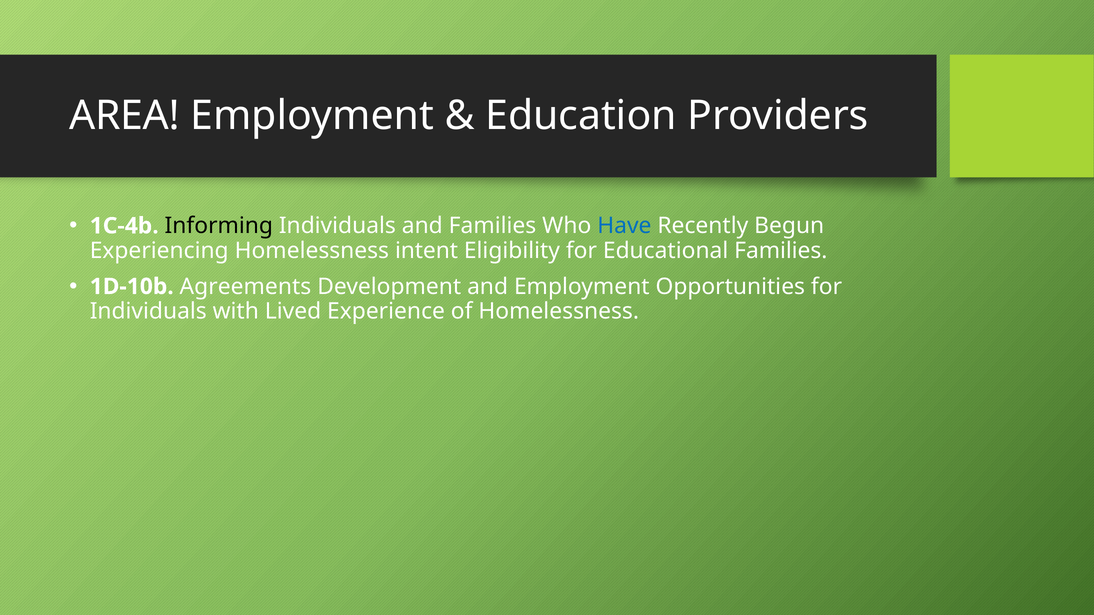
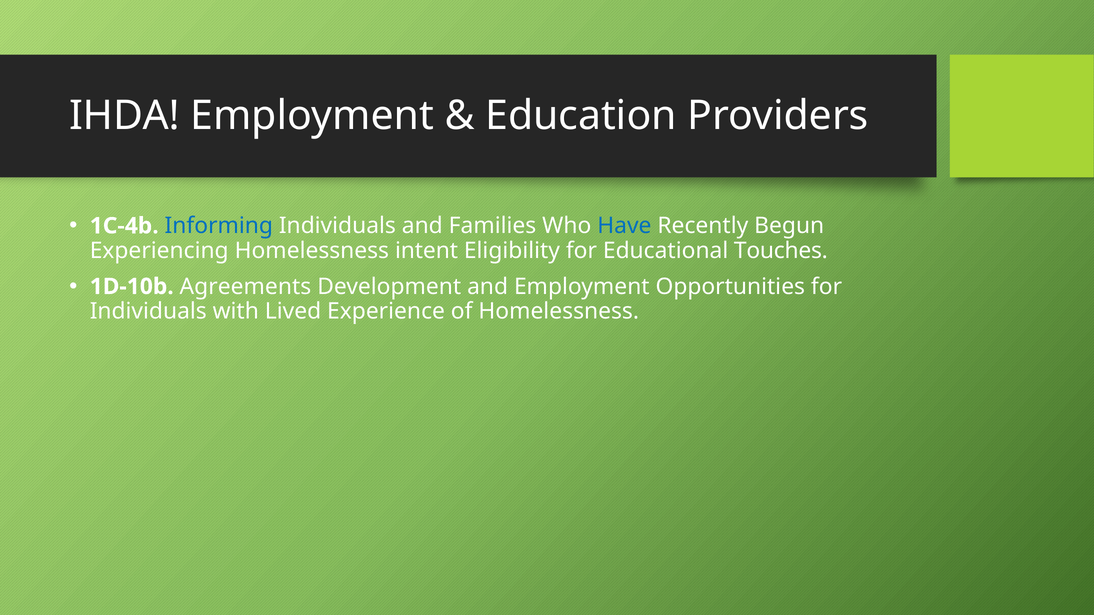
AREA: AREA -> IHDA
Informing colour: black -> blue
Educational Families: Families -> Touches
